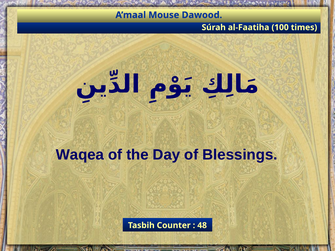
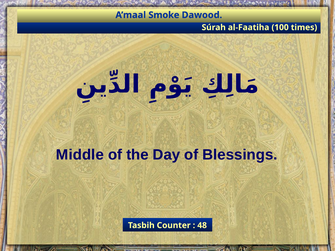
Mouse: Mouse -> Smoke
Waqea: Waqea -> Middle
